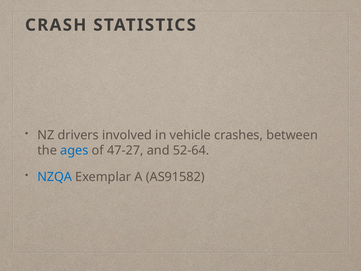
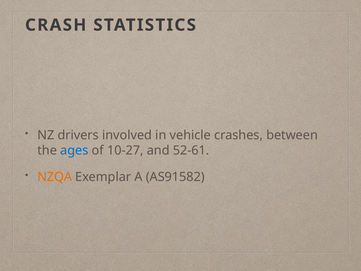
47-27: 47-27 -> 10-27
52-64: 52-64 -> 52-61
NZQA colour: blue -> orange
